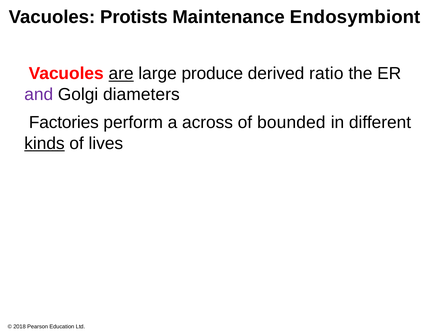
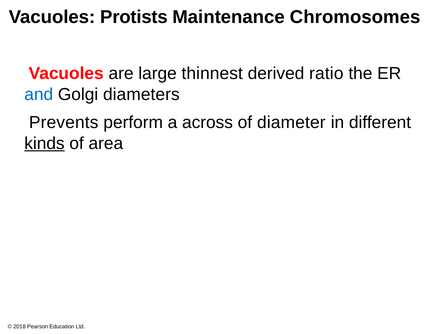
Endosymbiont: Endosymbiont -> Chromosomes
are underline: present -> none
produce: produce -> thinnest
and colour: purple -> blue
Factories: Factories -> Prevents
bounded: bounded -> diameter
lives: lives -> area
